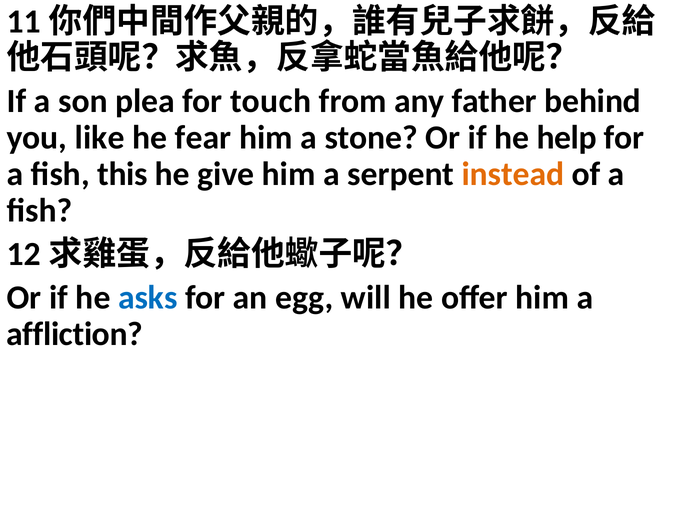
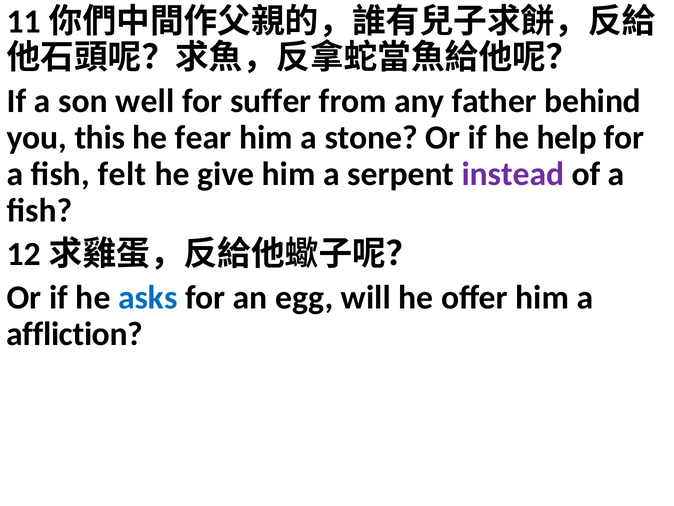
plea: plea -> well
touch: touch -> suffer
like: like -> this
this: this -> felt
instead colour: orange -> purple
